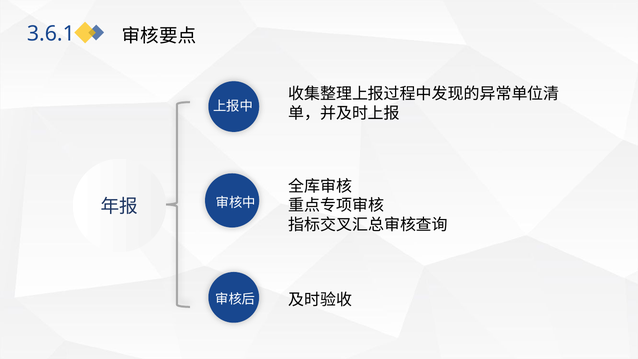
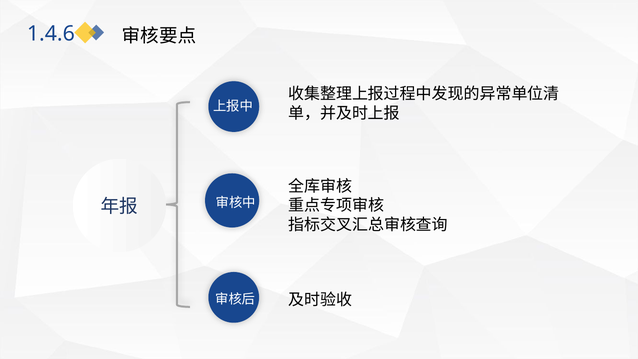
3.6.1: 3.6.1 -> 1.4.6
